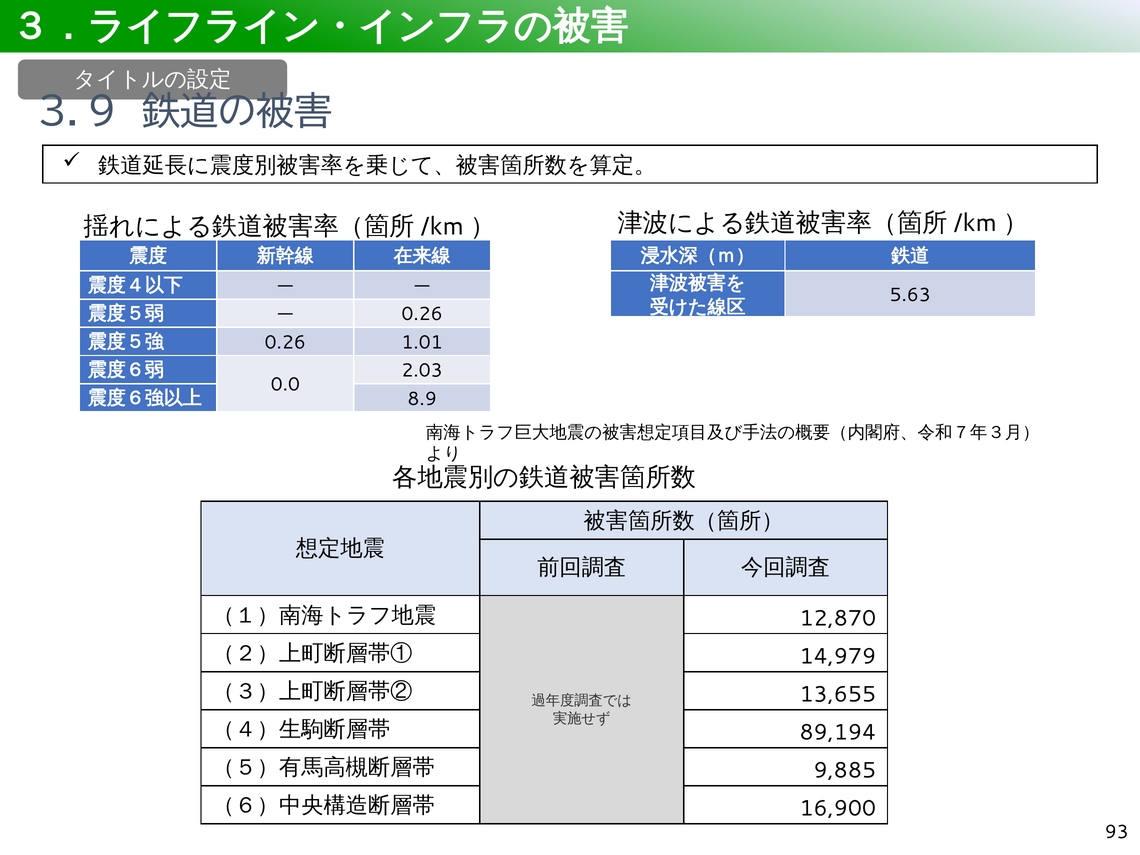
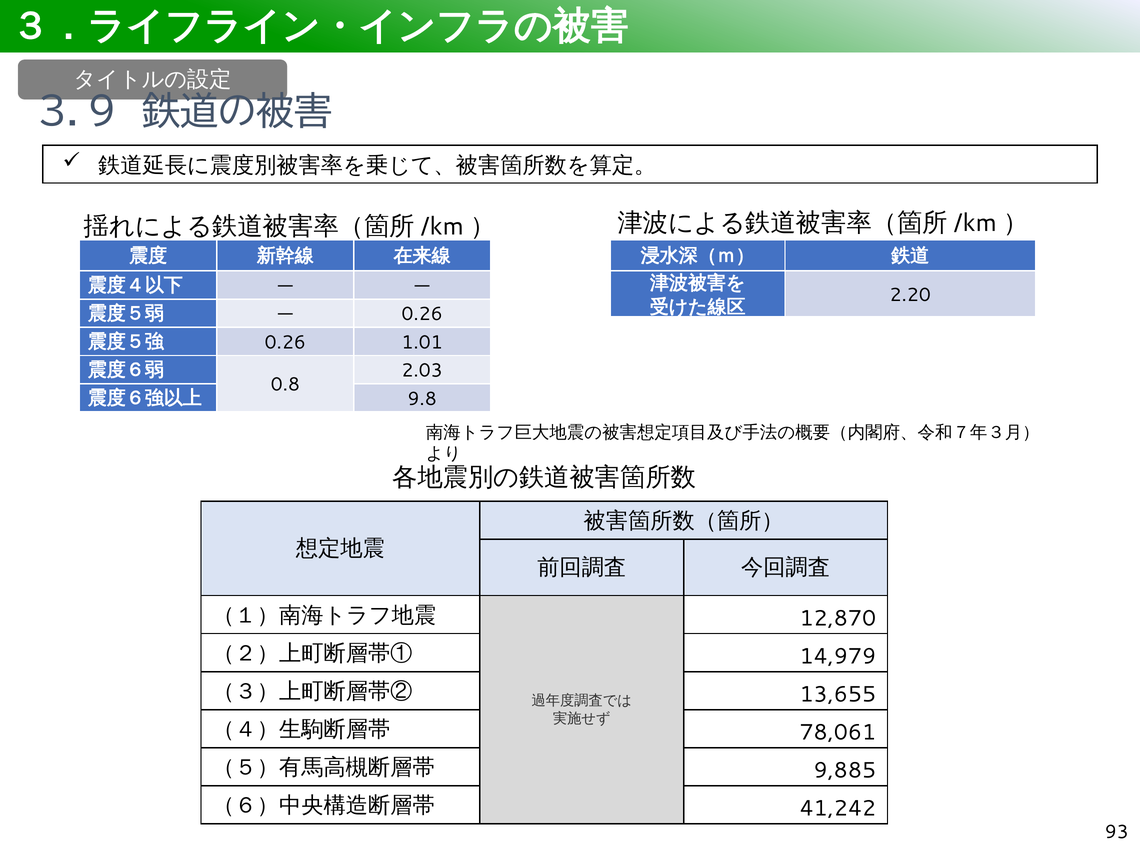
5.63: 5.63 -> 2.20
0.0: 0.0 -> 0.8
8.9: 8.9 -> 9.8
89,194: 89,194 -> 78,061
16,900: 16,900 -> 41,242
